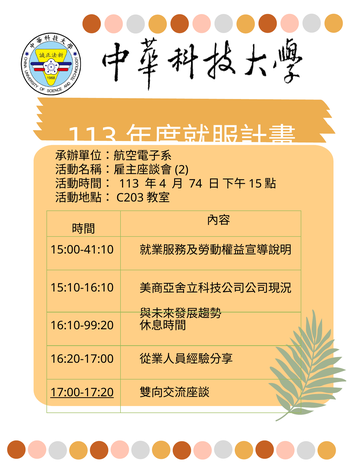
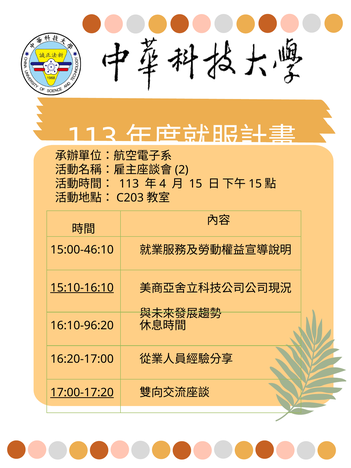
74: 74 -> 15
15:00-41:10: 15:00-41:10 -> 15:00-46:10
15:10-16:10 underline: none -> present
16:10-99:20: 16:10-99:20 -> 16:10-96:20
